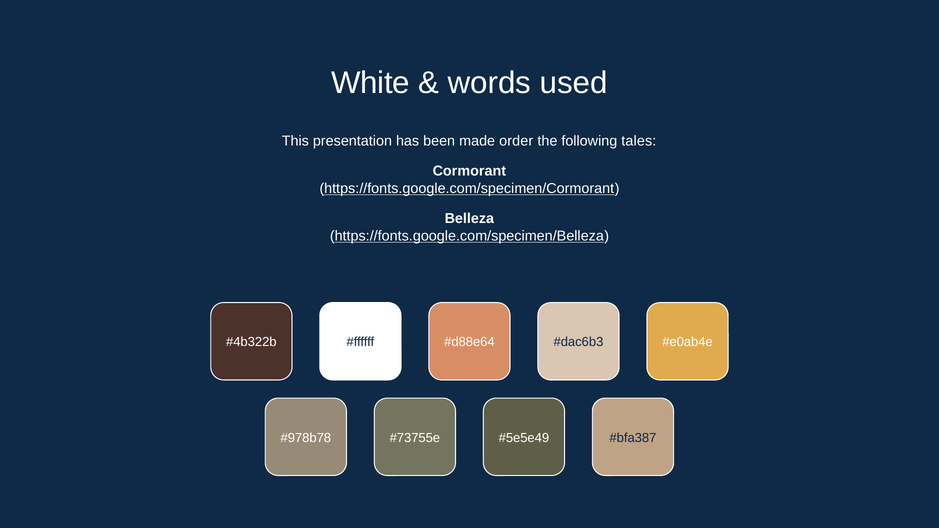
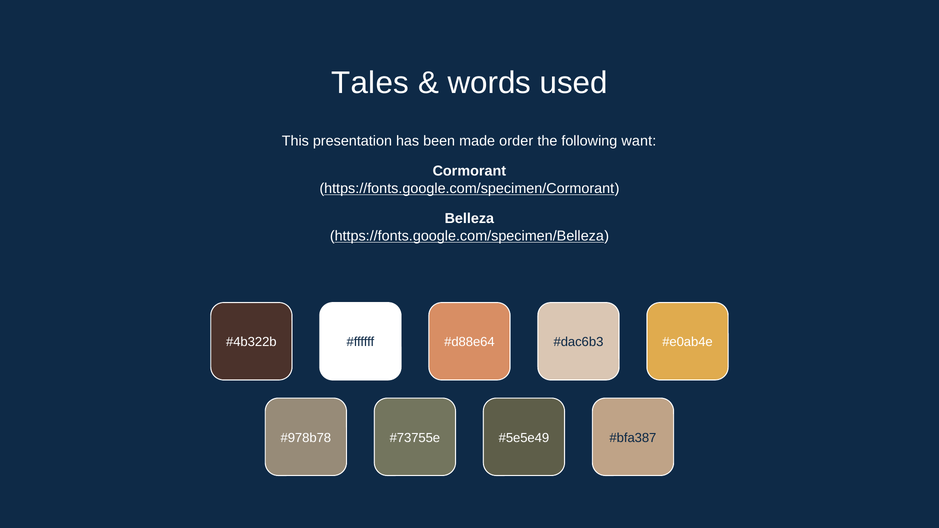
White: White -> Tales
tales: tales -> want
